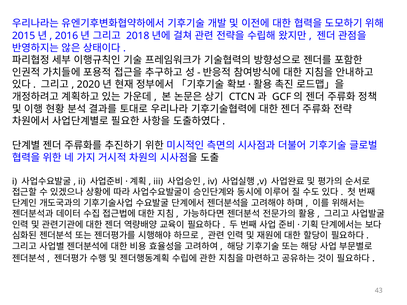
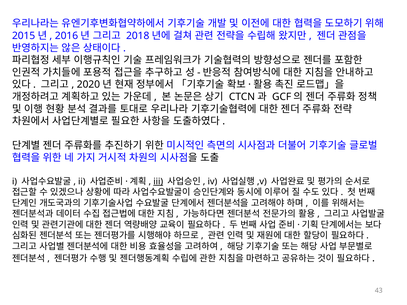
iii underline: none -> present
